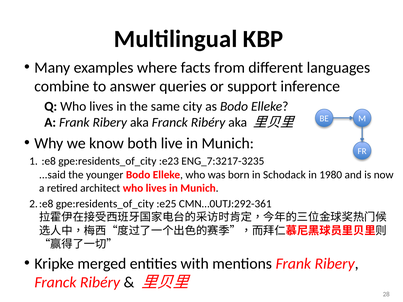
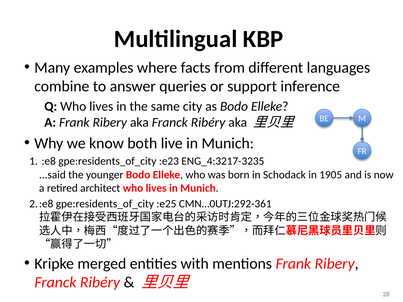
ENG_7:3217-3235: ENG_7:3217-3235 -> ENG_4:3217-3235
1980: 1980 -> 1905
